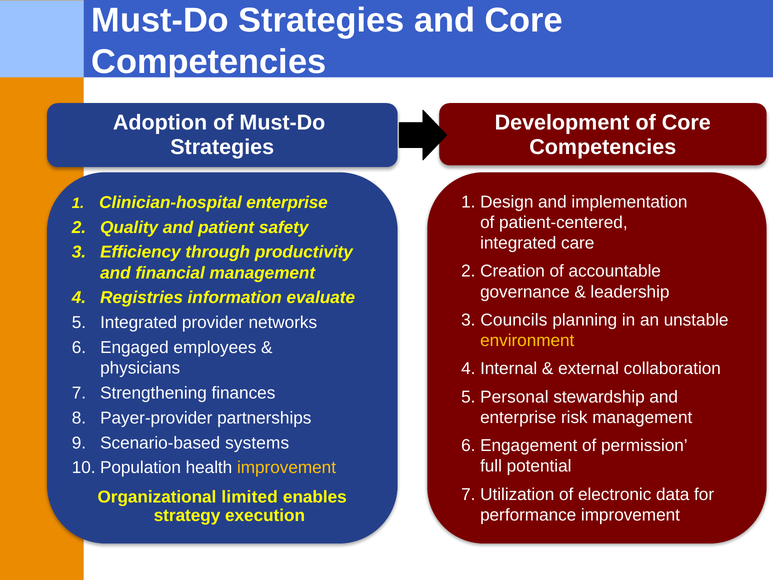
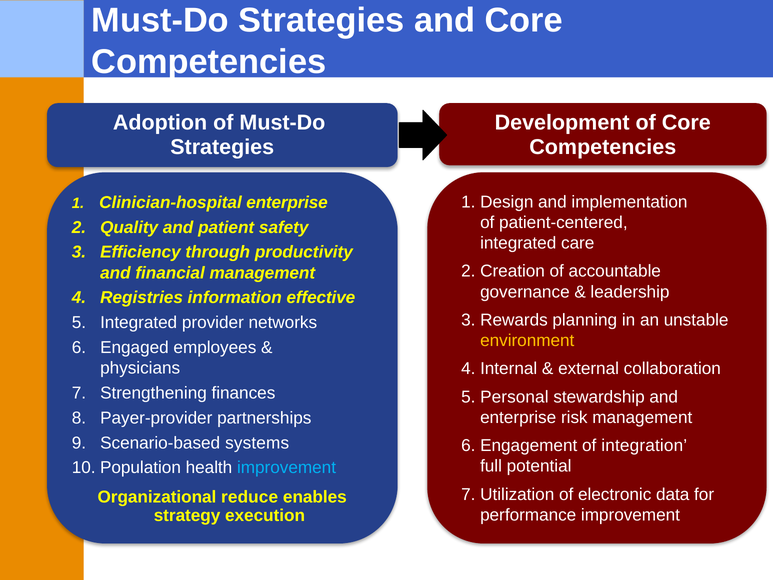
evaluate: evaluate -> effective
Councils: Councils -> Rewards
permission: permission -> integration
improvement at (287, 468) colour: yellow -> light blue
limited: limited -> reduce
